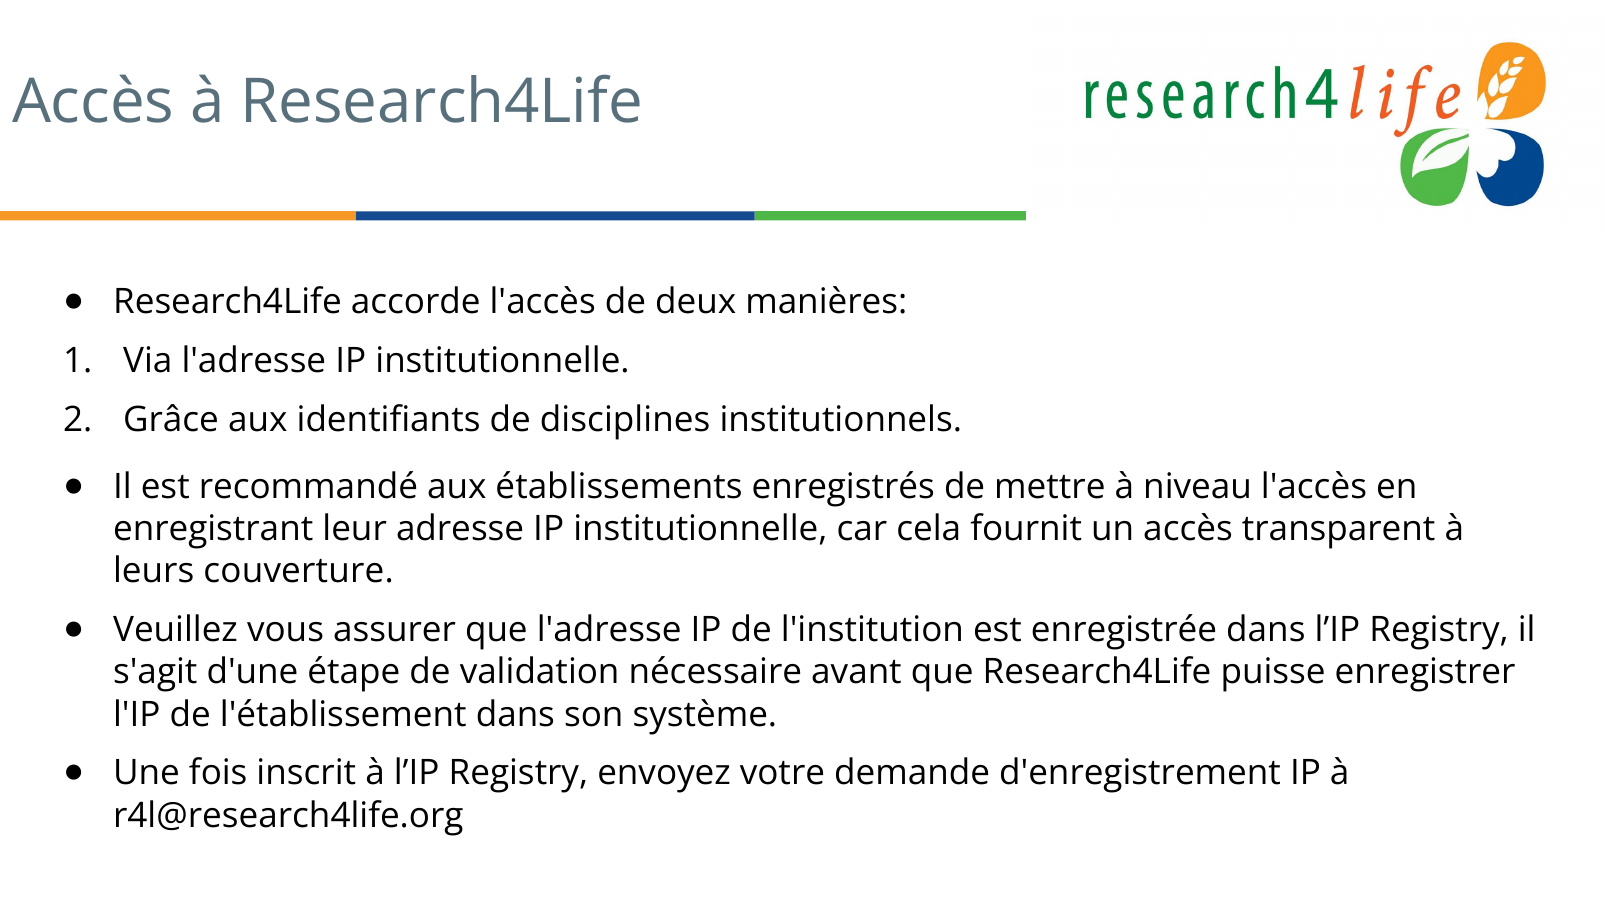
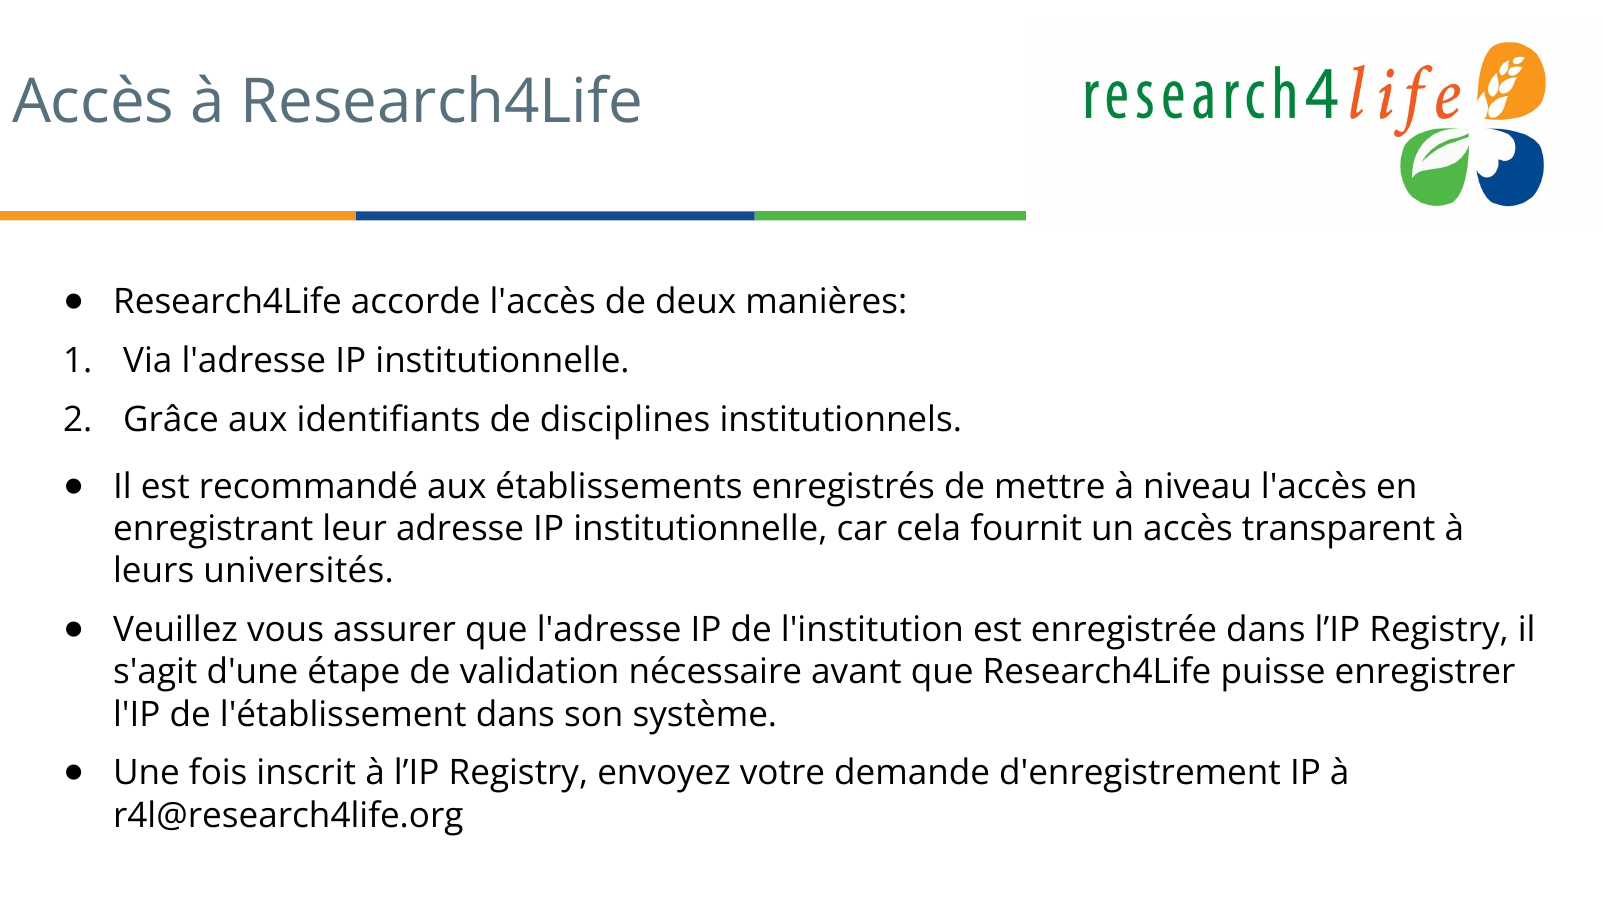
couverture: couverture -> universités
